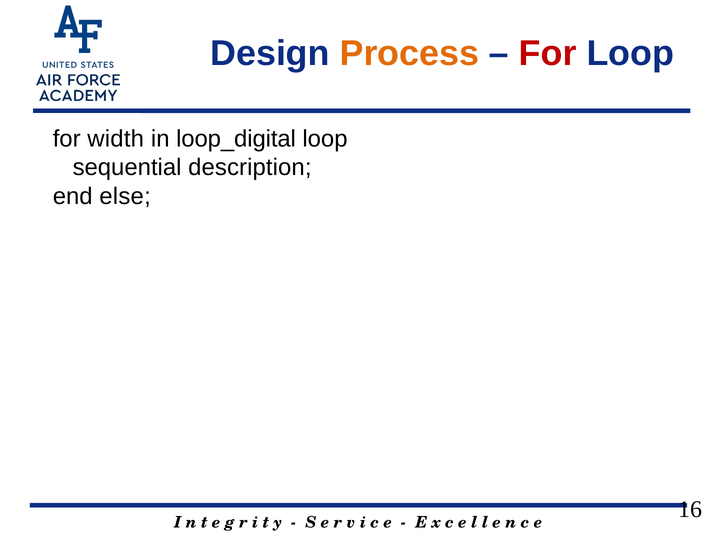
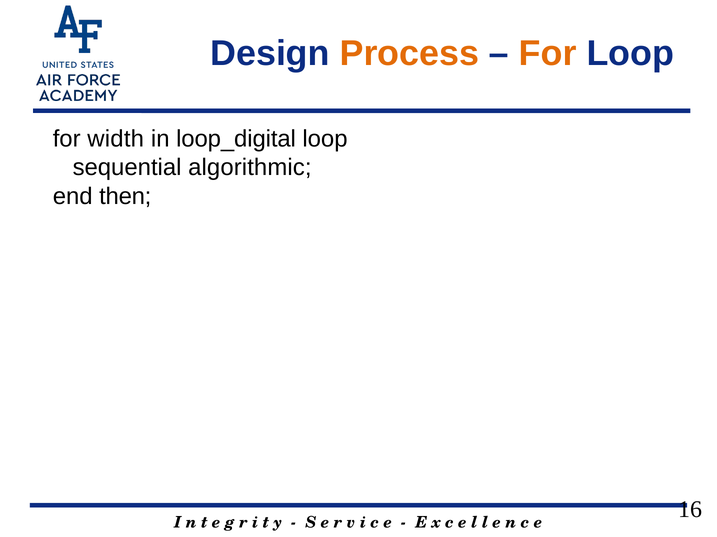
For at (548, 53) colour: red -> orange
description: description -> algorithmic
else: else -> then
